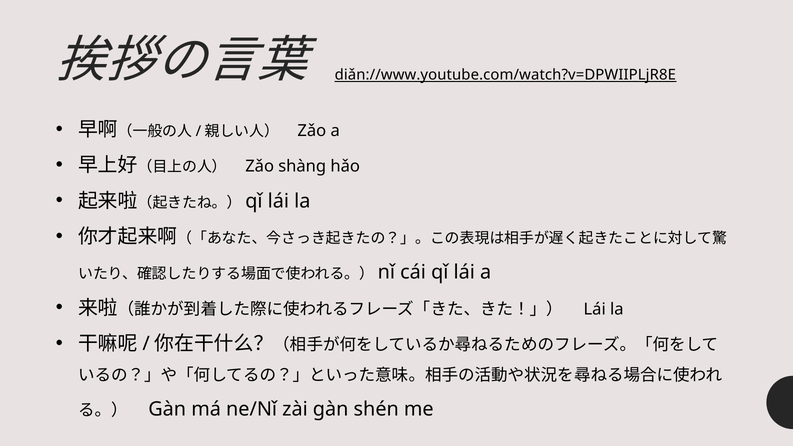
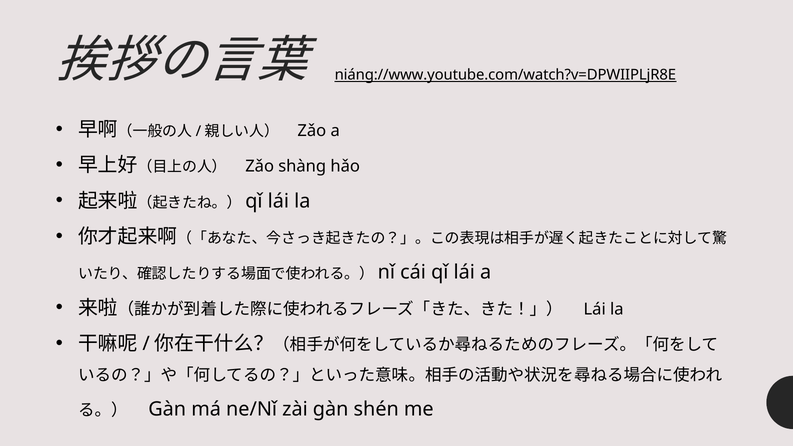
diǎn://www.youtube.com/watch?v=DPWIIPLjR8E: diǎn://www.youtube.com/watch?v=DPWIIPLjR8E -> niáng://www.youtube.com/watch?v=DPWIIPLjR8E
